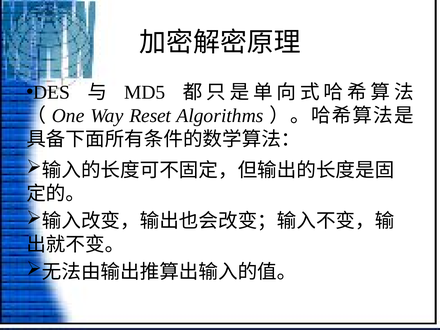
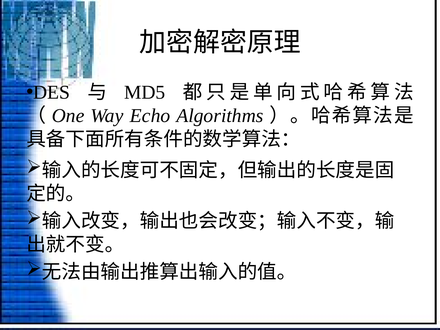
Reset: Reset -> Echo
